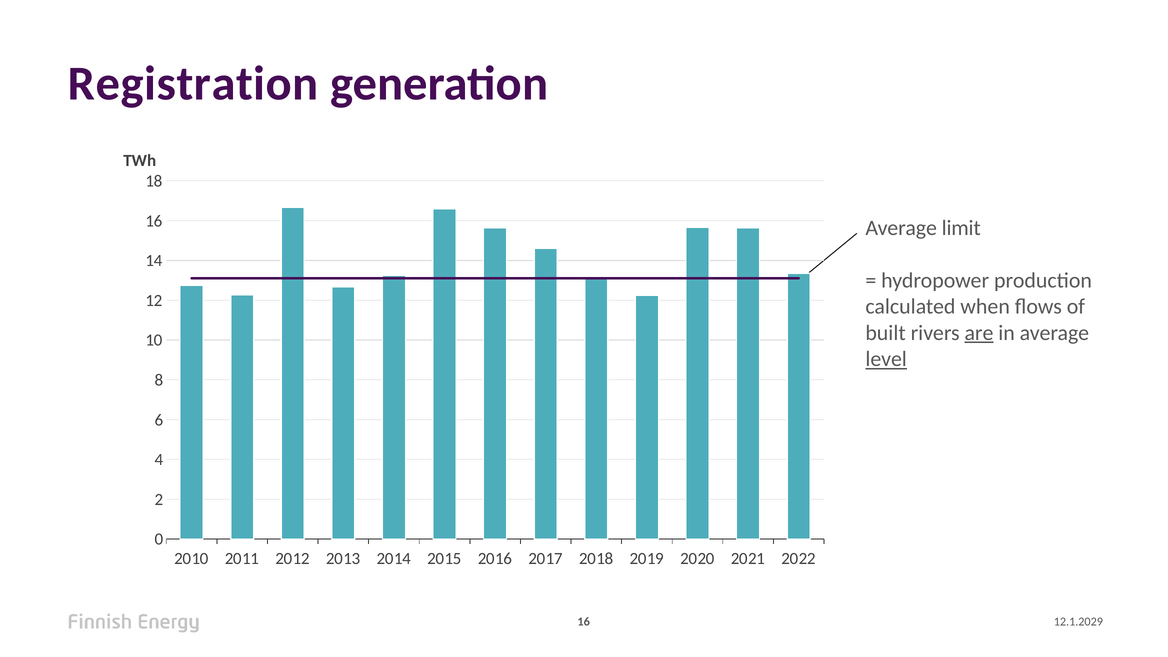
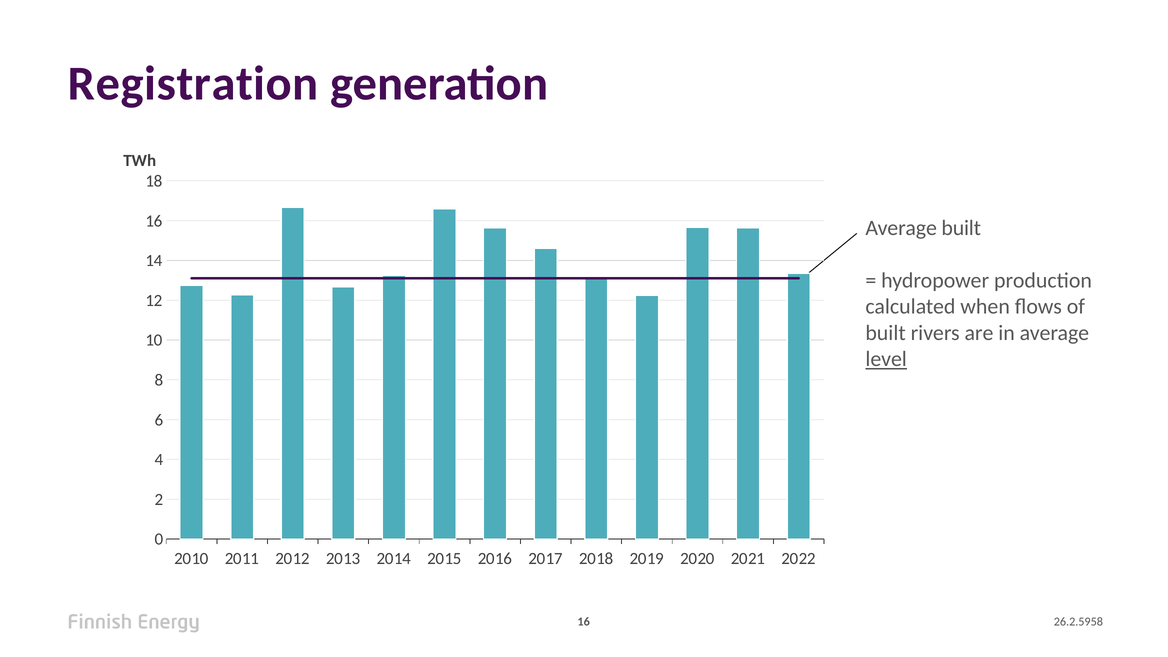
Average limit: limit -> built
are underline: present -> none
12.1.2029: 12.1.2029 -> 26.2.5958
